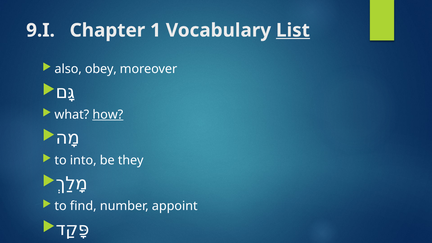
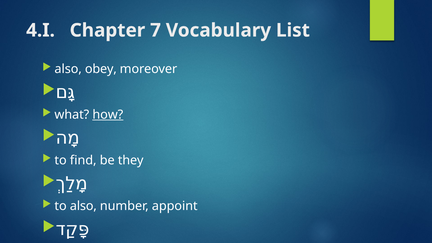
9.I: 9.I -> 4.I
1: 1 -> 7
List underline: present -> none
into: into -> find
to find: find -> also
